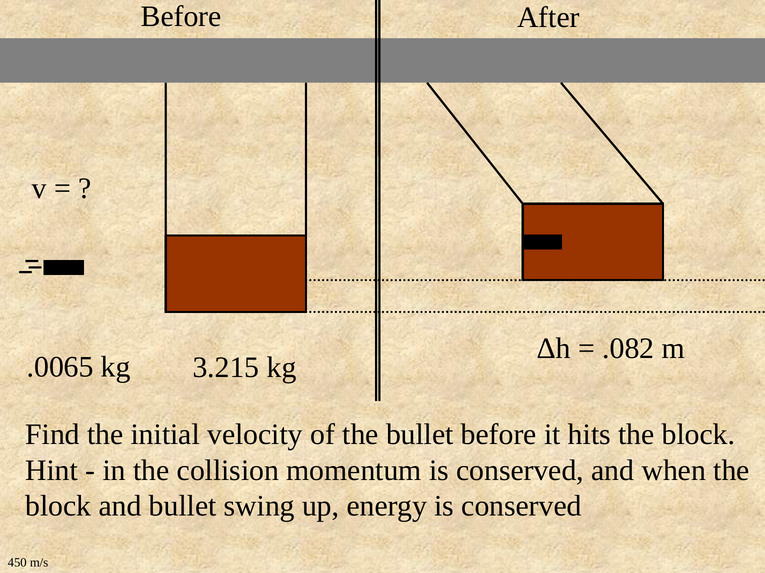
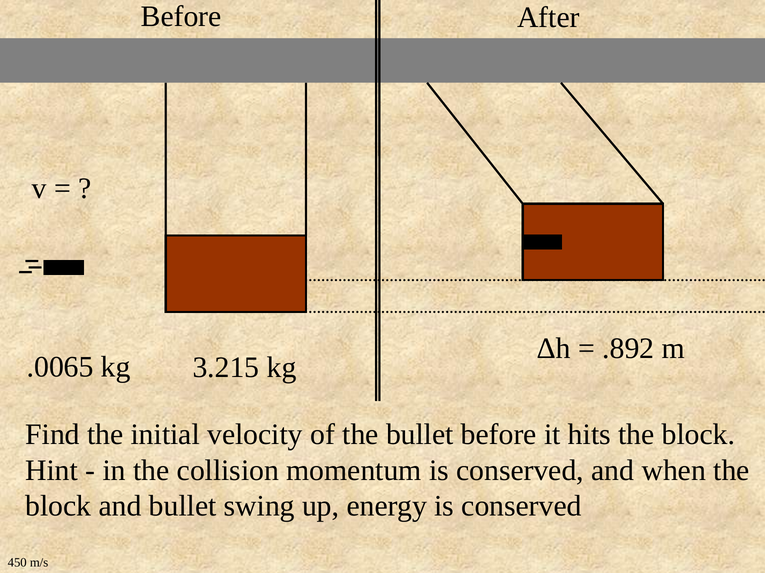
.082: .082 -> .892
